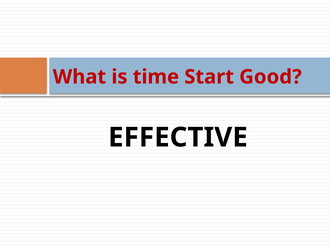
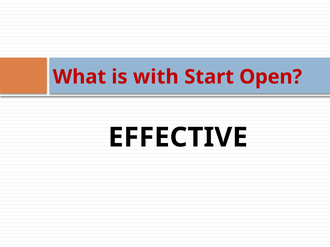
time: time -> with
Good: Good -> Open
